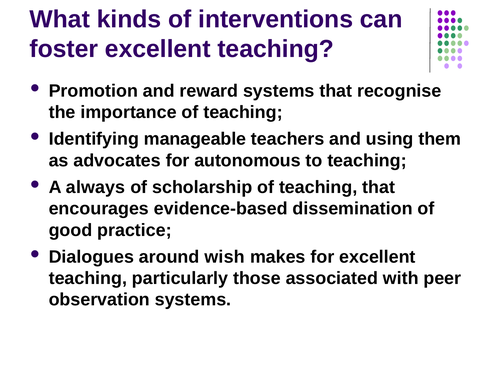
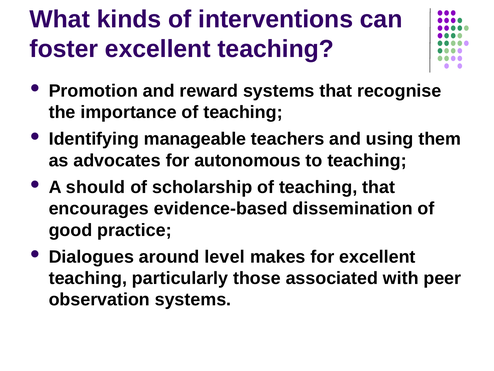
always: always -> should
wish: wish -> level
